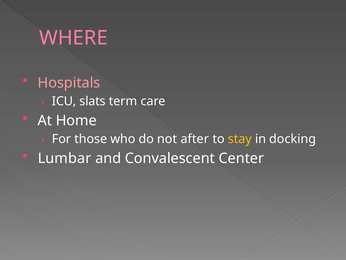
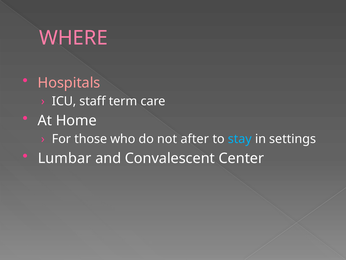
slats: slats -> staff
stay colour: yellow -> light blue
docking: docking -> settings
